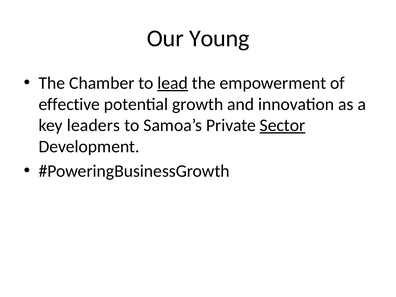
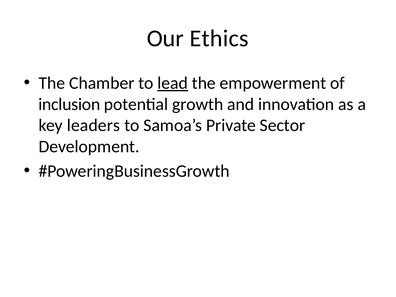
Young: Young -> Ethics
effective: effective -> inclusion
Sector underline: present -> none
